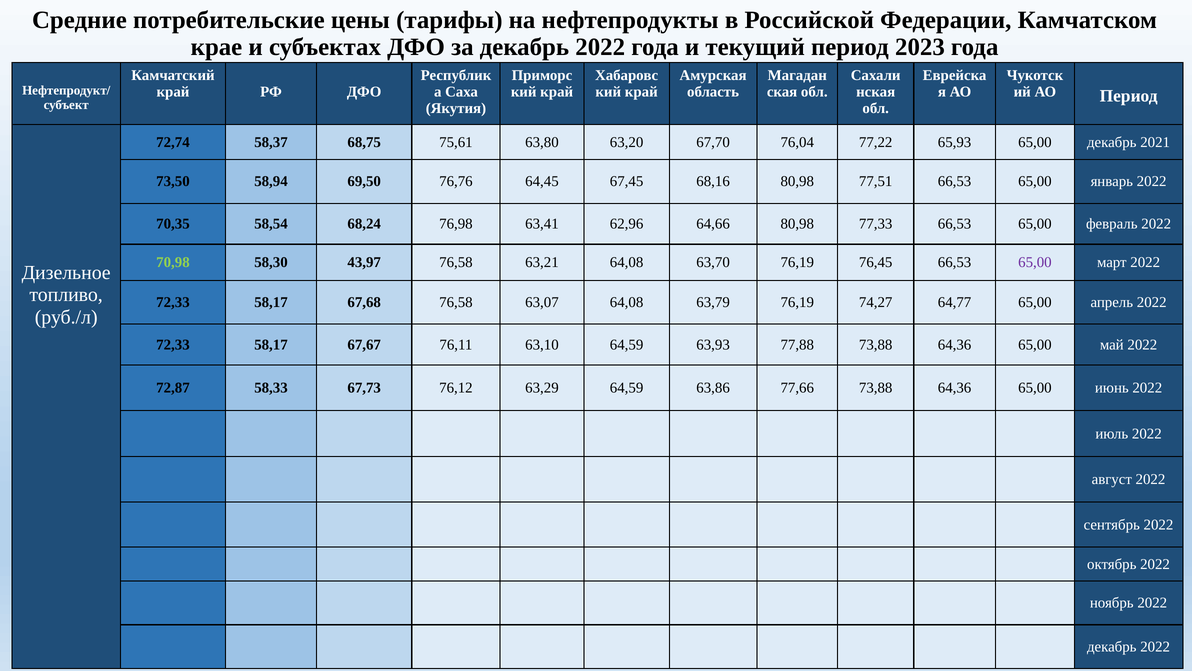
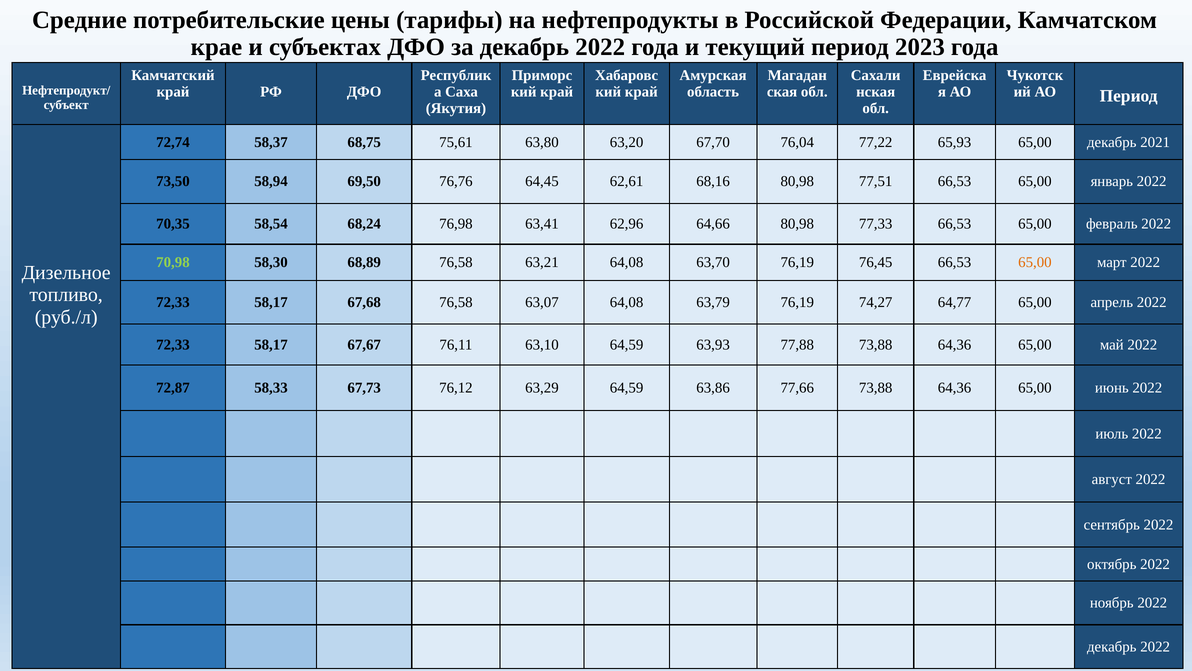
67,45: 67,45 -> 62,61
43,97: 43,97 -> 68,89
65,00 at (1035, 262) colour: purple -> orange
